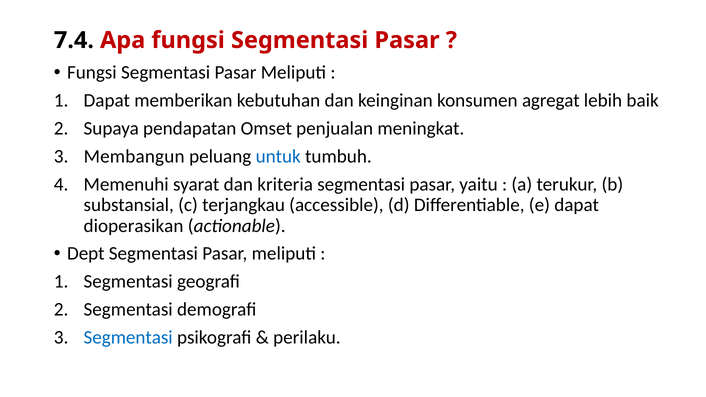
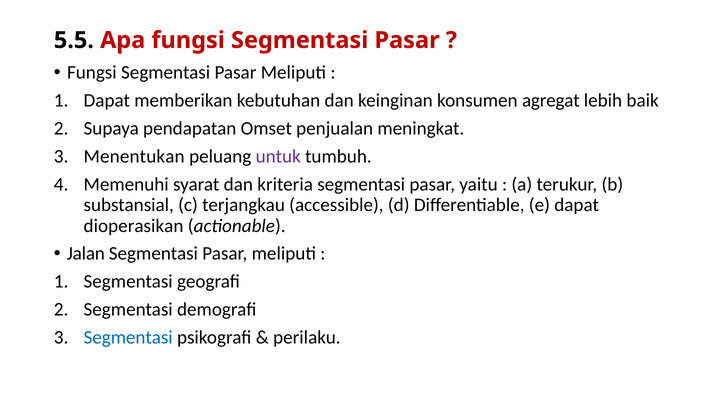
7.4: 7.4 -> 5.5
Membangun: Membangun -> Menentukan
untuk colour: blue -> purple
Dept: Dept -> Jalan
